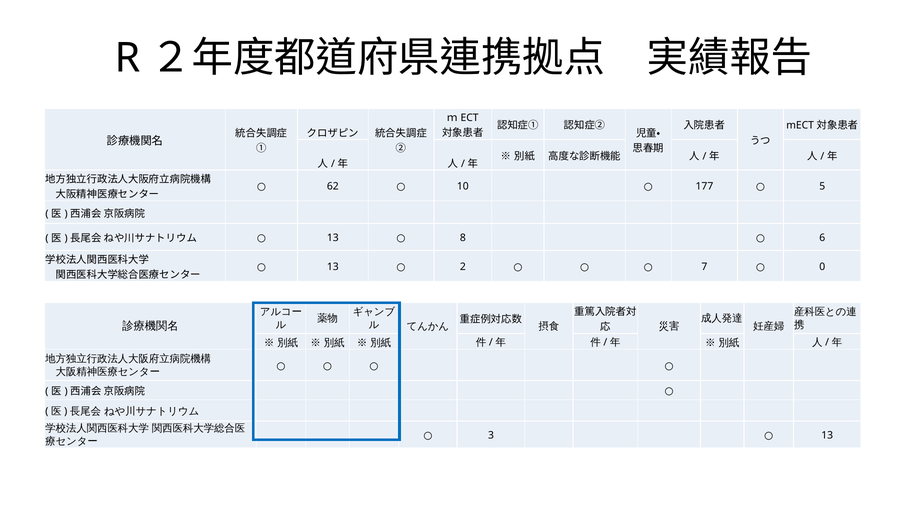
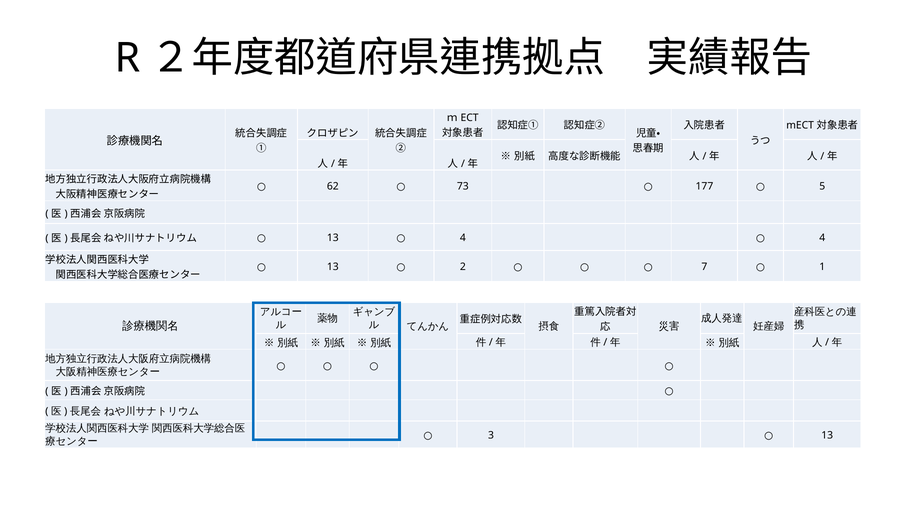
10: 10 -> 73
8 at (463, 238): 8 -> 4
6 at (822, 238): 6 -> 4
0: 0 -> 1
